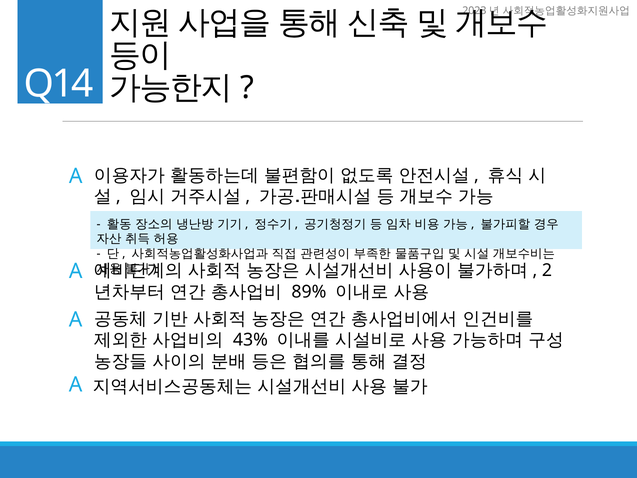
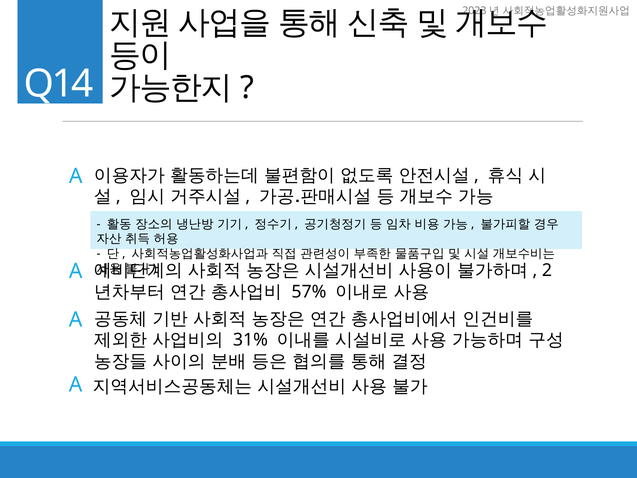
89%: 89% -> 57%
43%: 43% -> 31%
